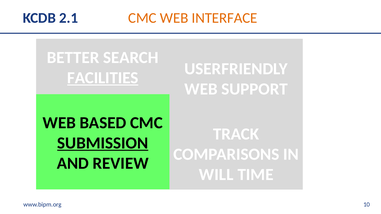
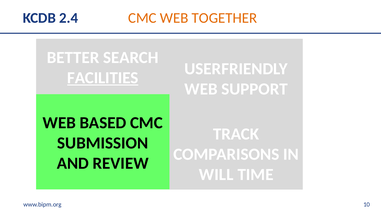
2.1: 2.1 -> 2.4
INTERFACE: INTERFACE -> TOGETHER
SUBMISSION underline: present -> none
